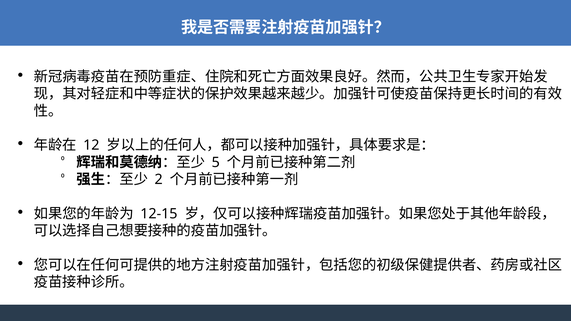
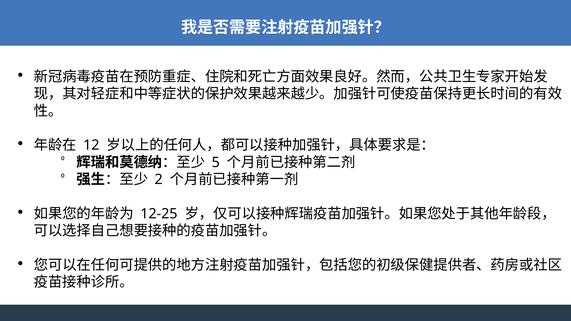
12-15: 12-15 -> 12-25
